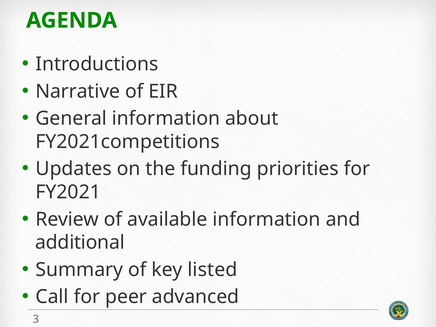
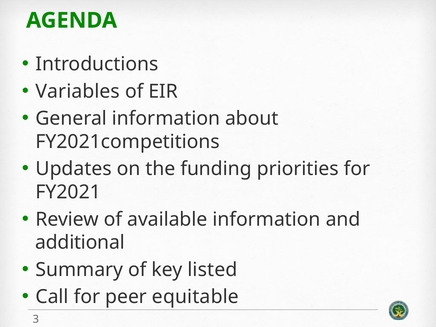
Narrative: Narrative -> Variables
advanced: advanced -> equitable
